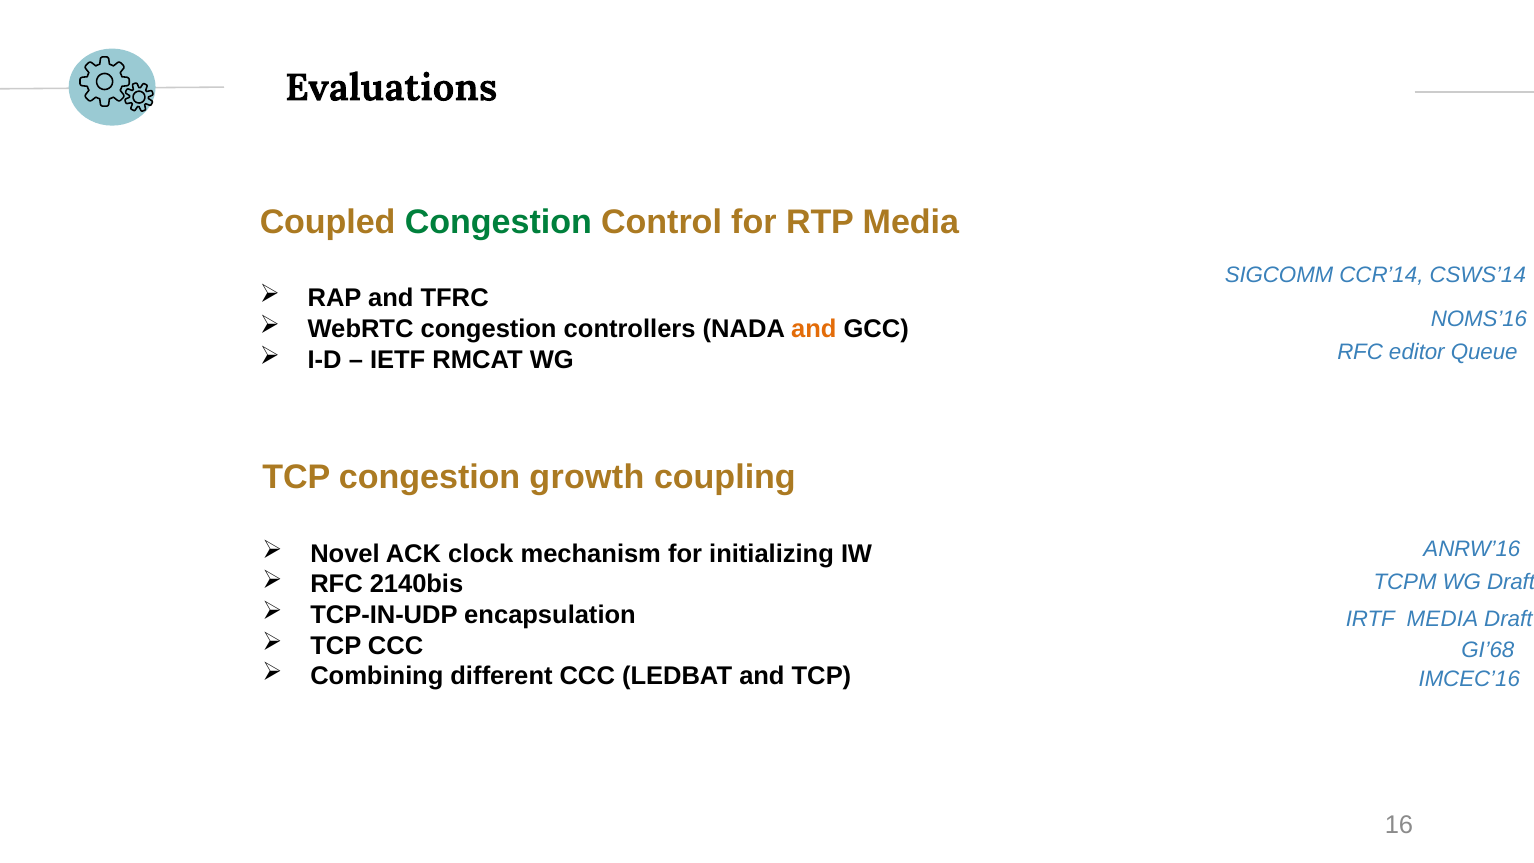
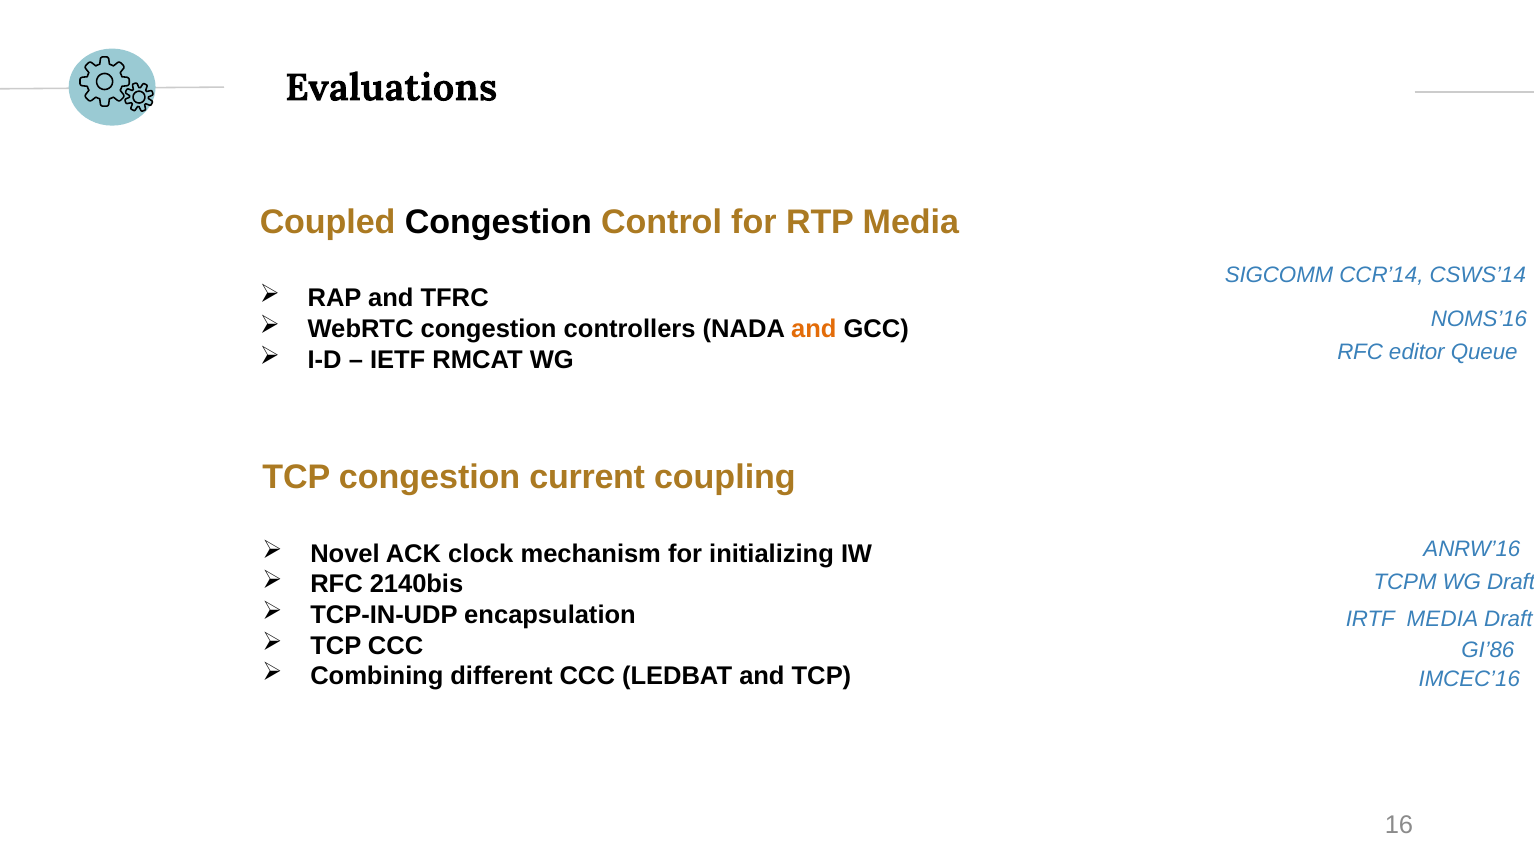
Congestion at (498, 222) colour: green -> black
growth: growth -> current
GI’68: GI’68 -> GI’86
